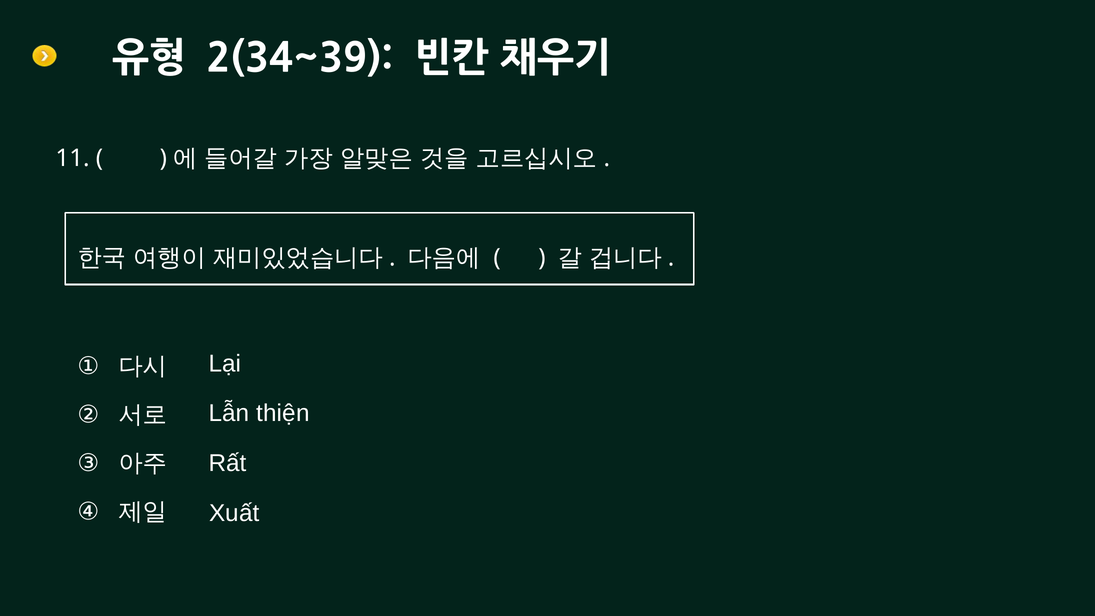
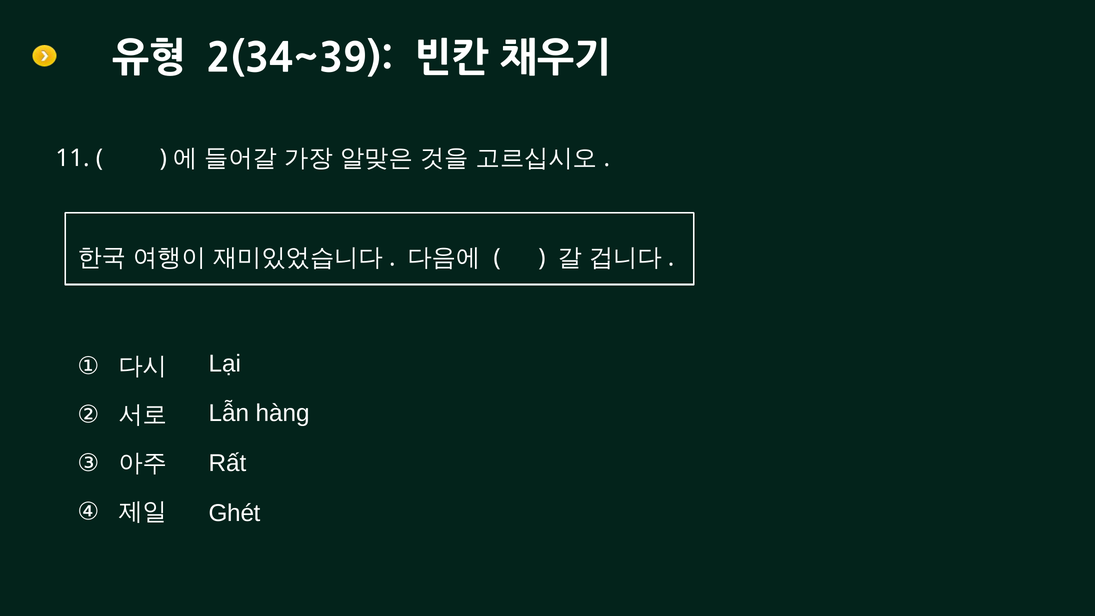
thiện: thiện -> hàng
Xuất: Xuất -> Ghét
